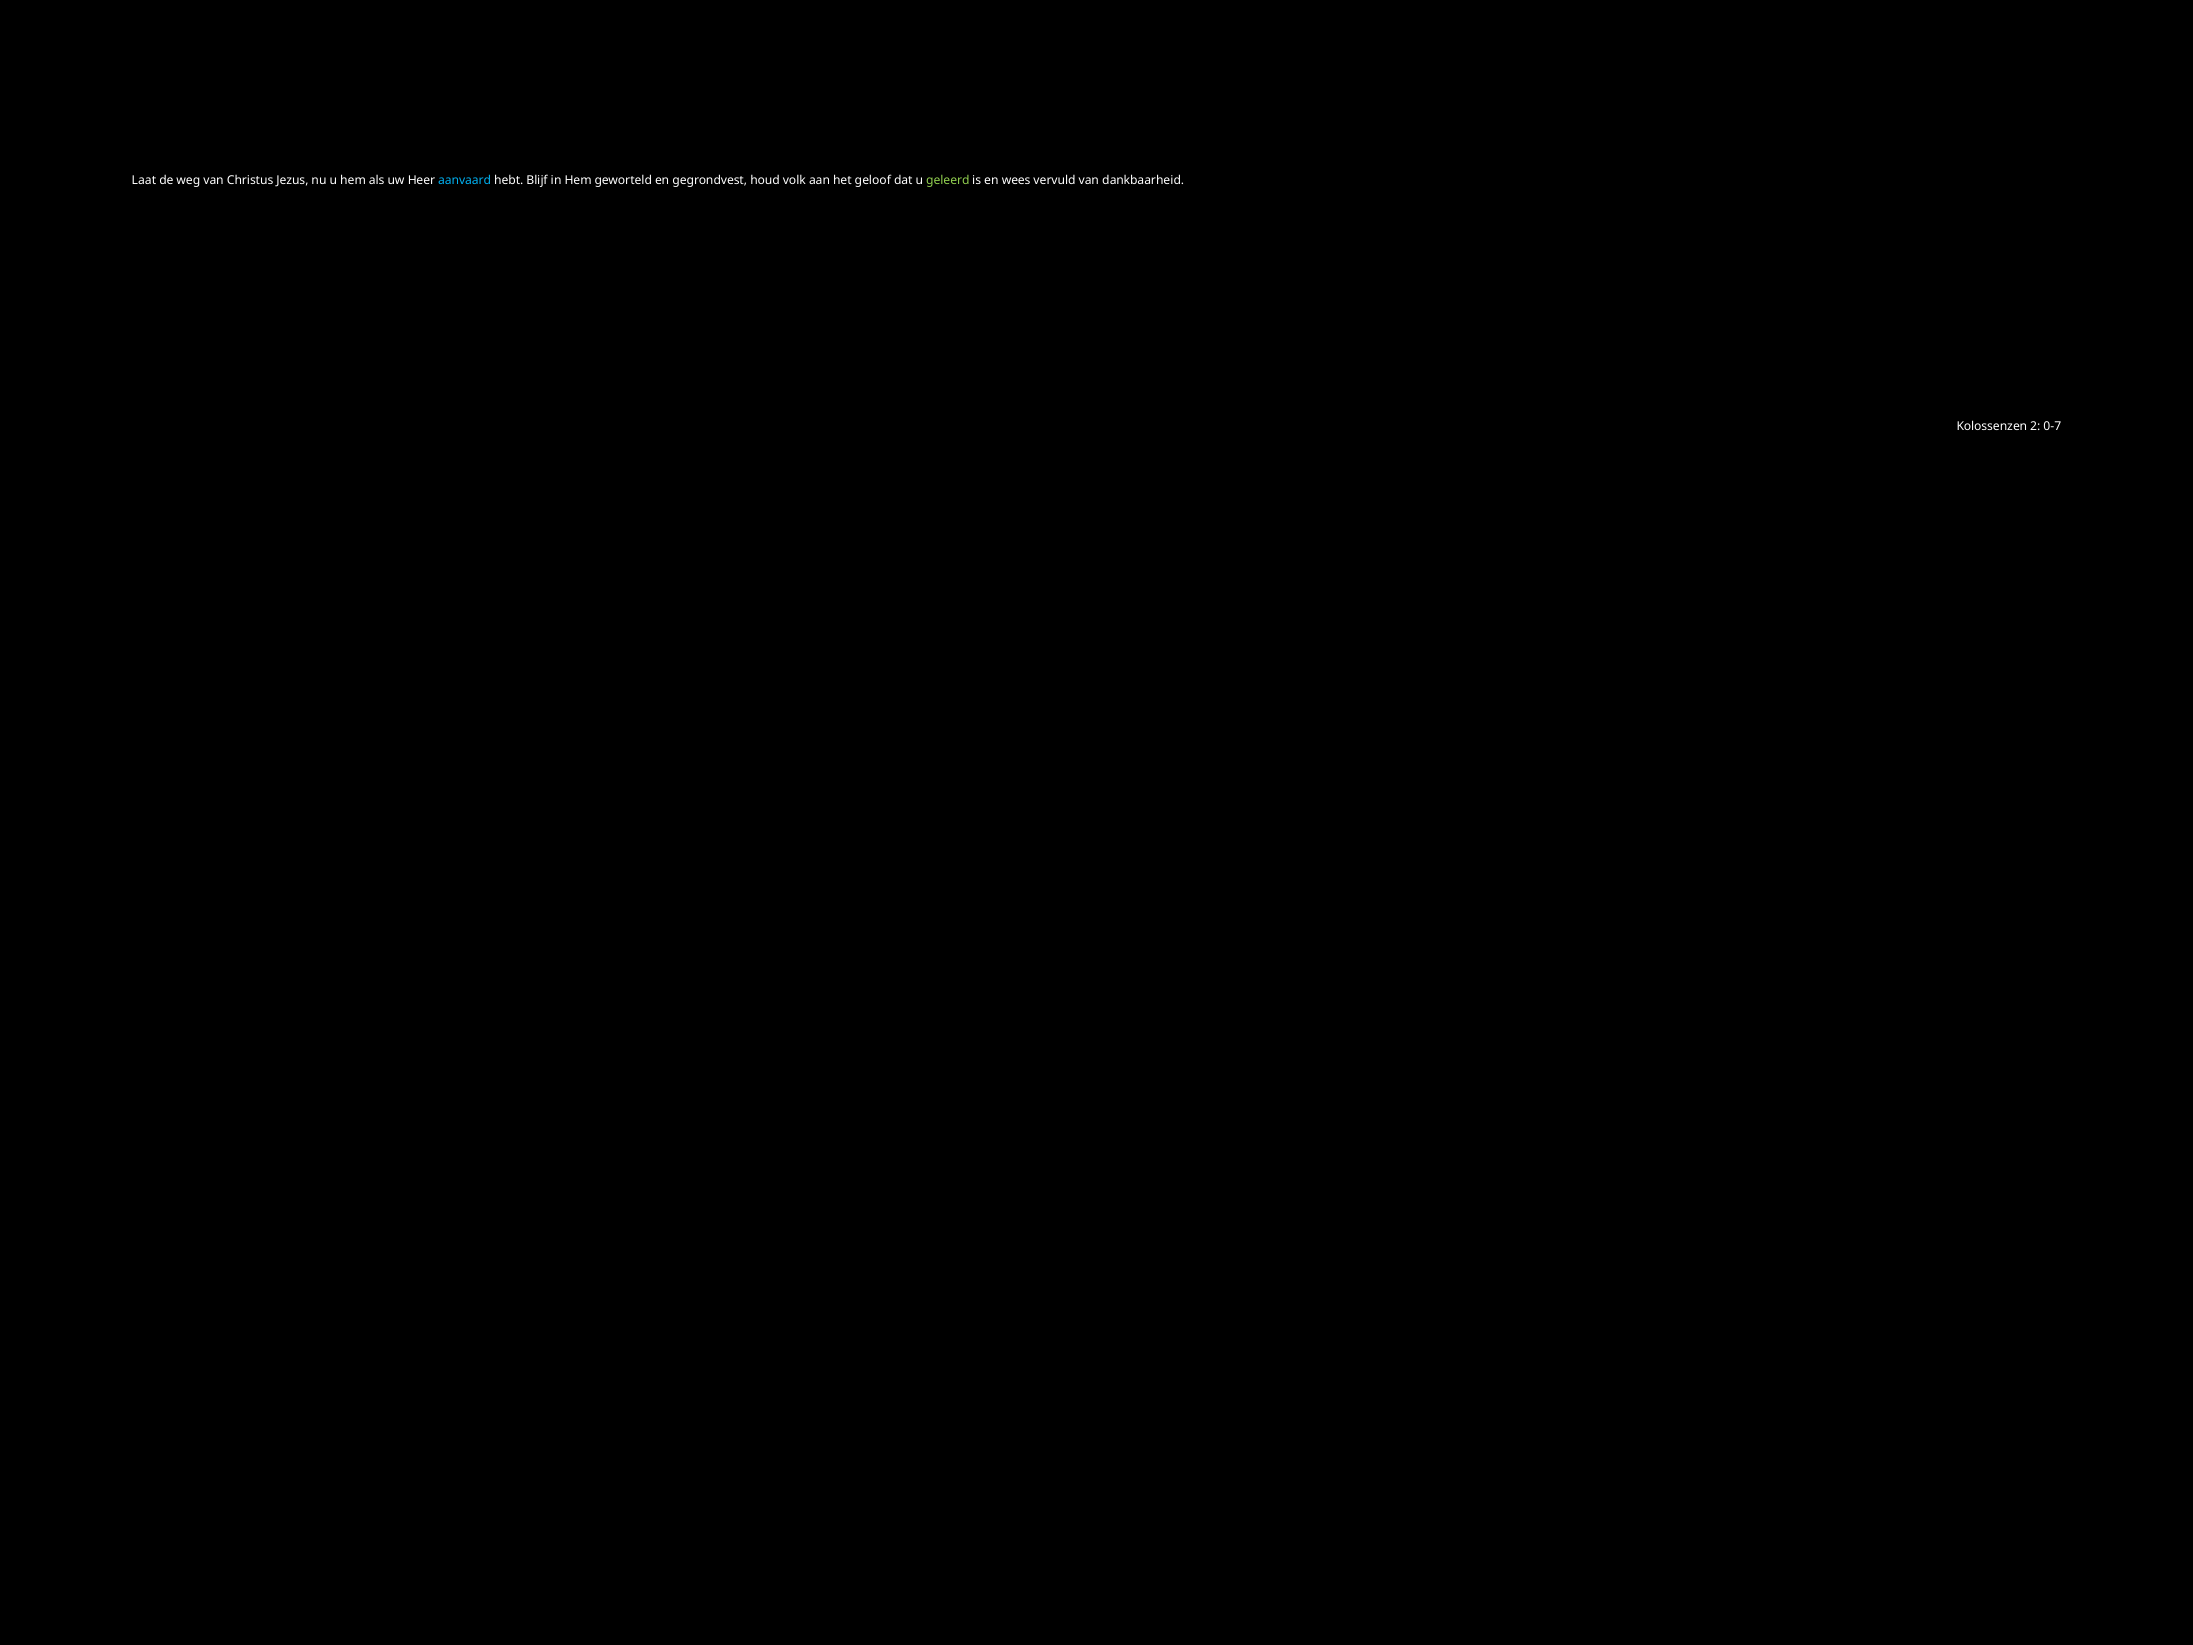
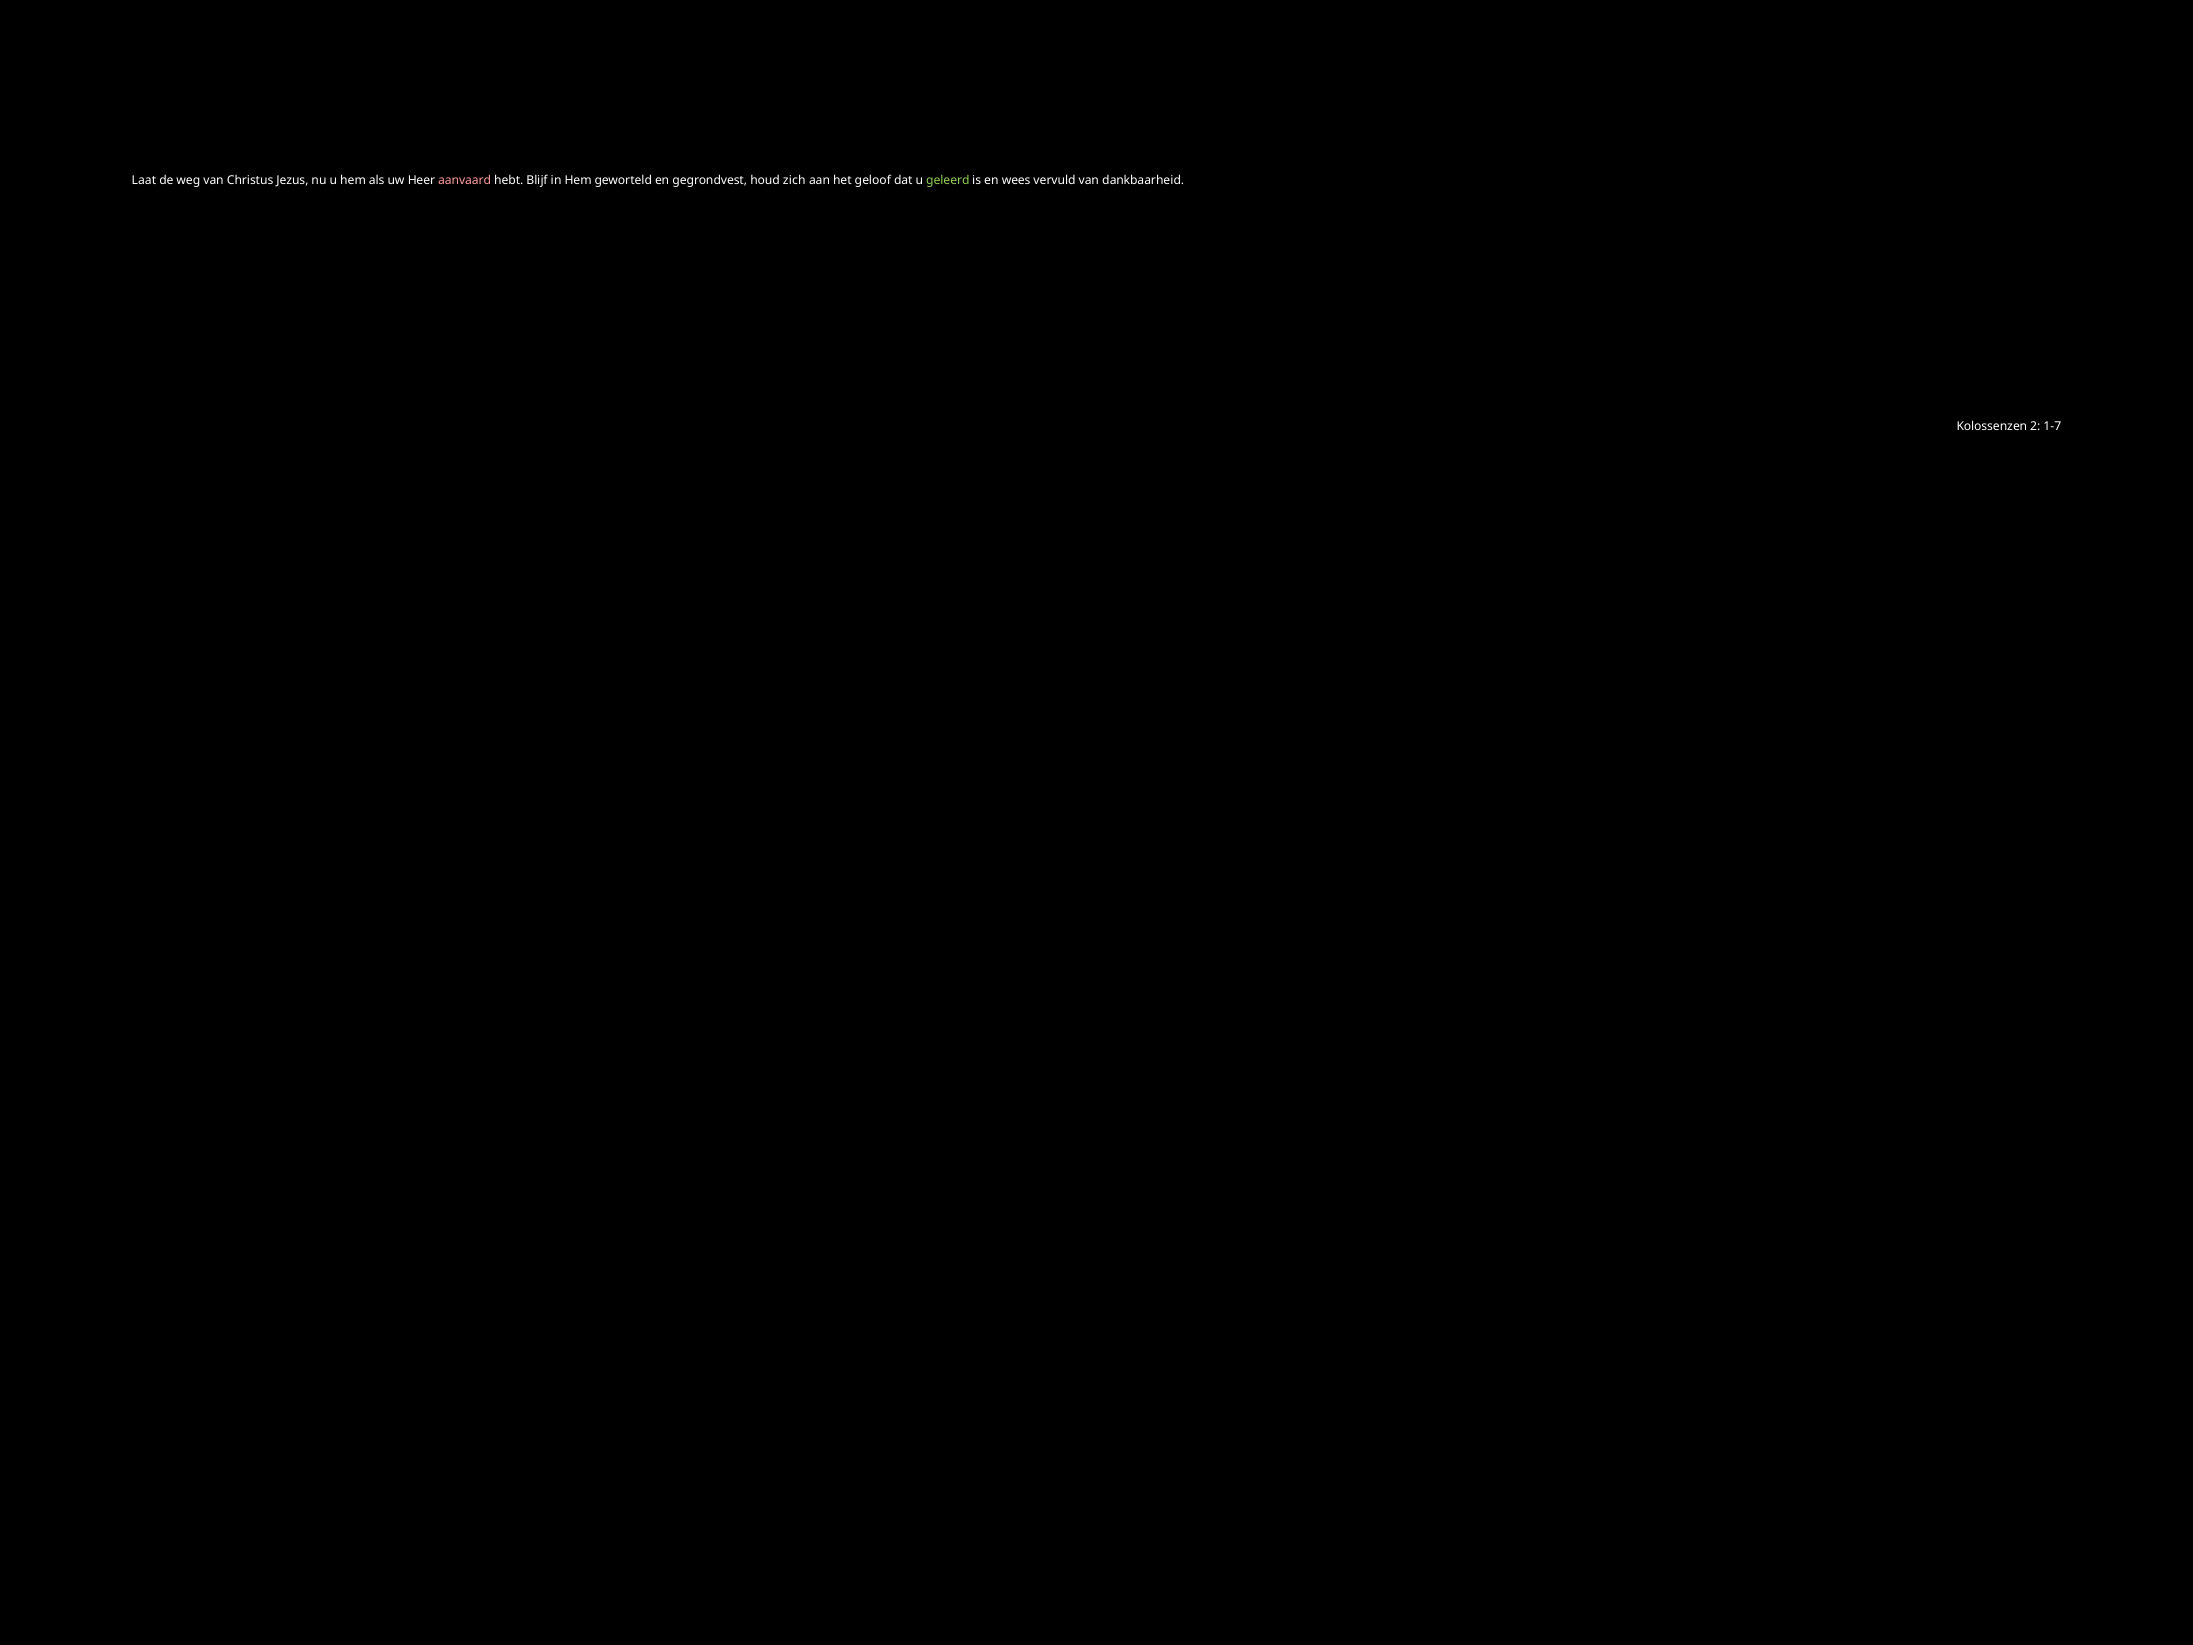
aanvaard colour: light blue -> pink
volk: volk -> zich
0-7: 0-7 -> 1-7
